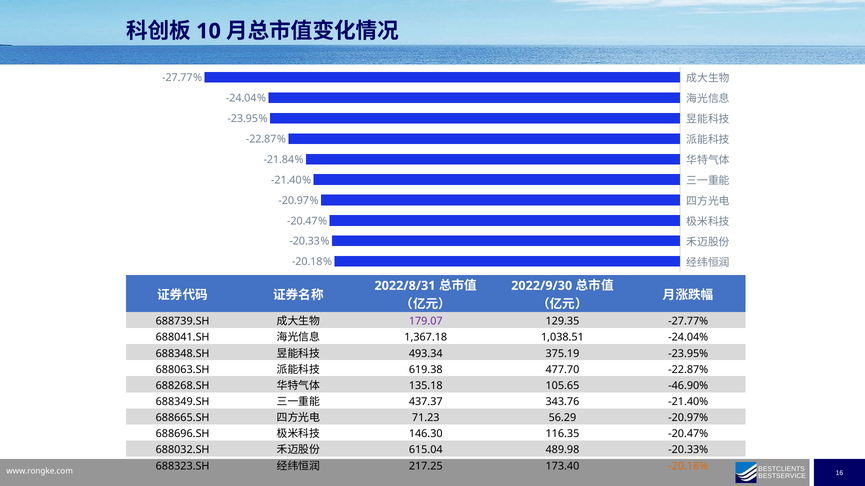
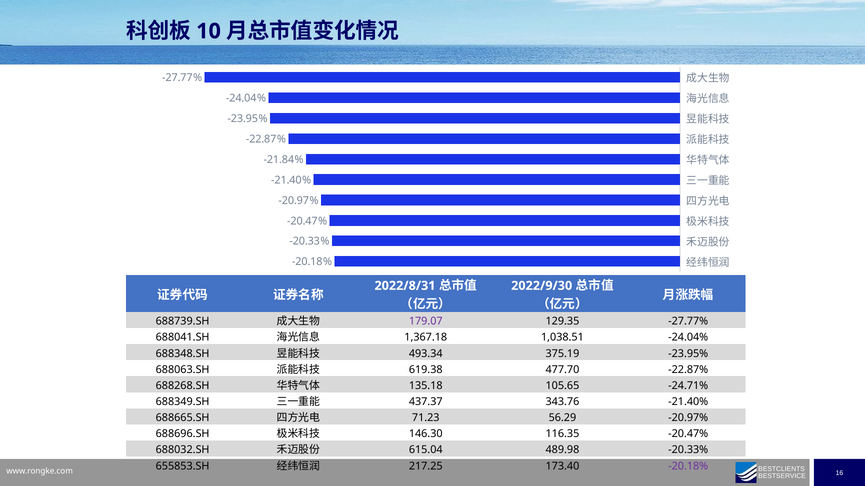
-46.90%: -46.90% -> -24.71%
688323.SH: 688323.SH -> 655853.SH
-20.18% at (688, 466) colour: orange -> purple
